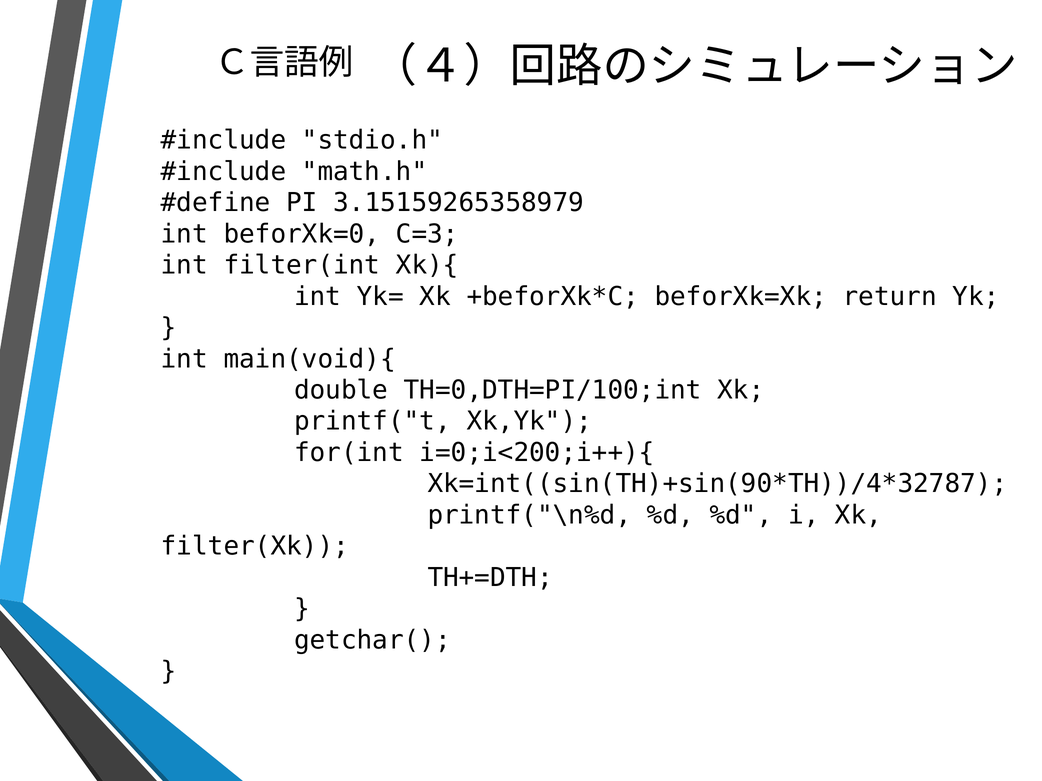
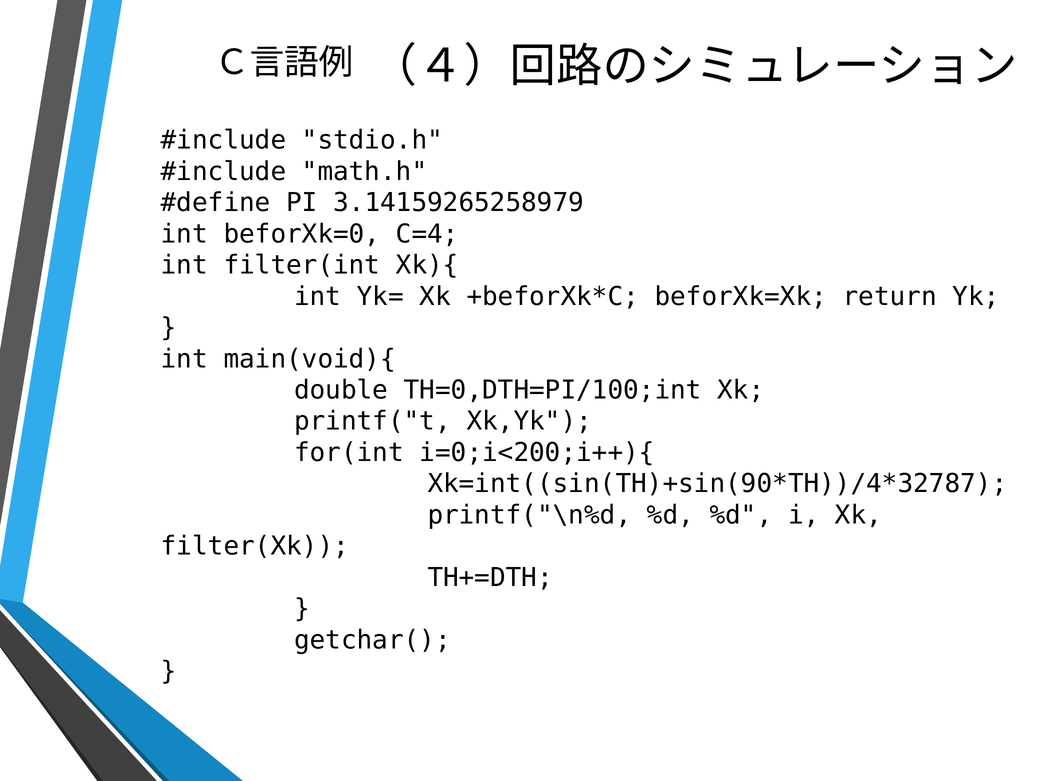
3.15159265358979: 3.15159265358979 -> 3.14159265258979
C=3: C=3 -> C=4
